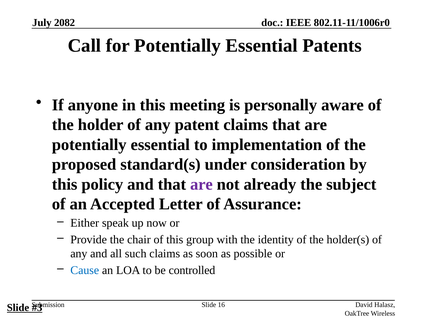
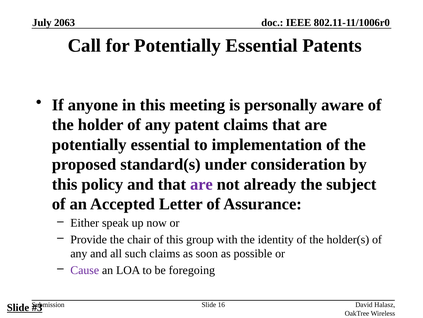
2082: 2082 -> 2063
Cause colour: blue -> purple
controlled: controlled -> foregoing
